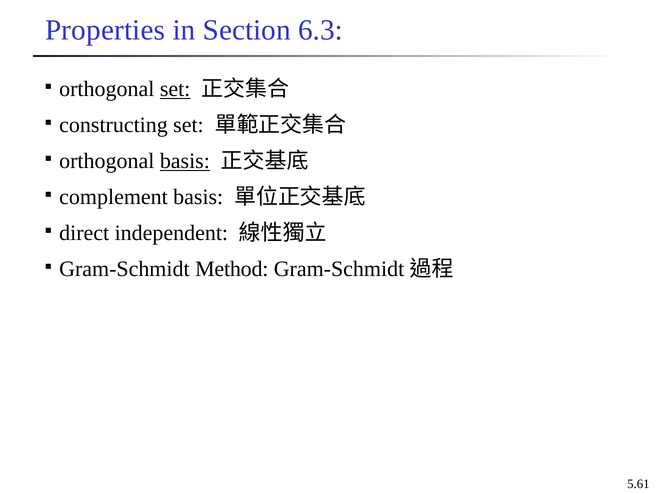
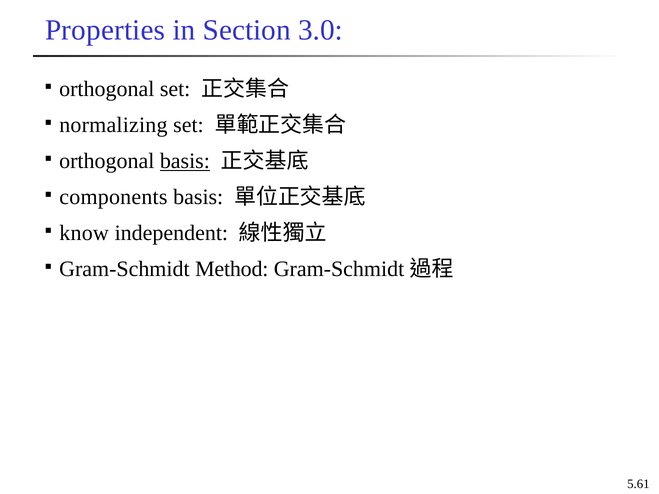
6.3: 6.3 -> 3.0
set at (175, 89) underline: present -> none
constructing: constructing -> normalizing
complement: complement -> components
direct: direct -> know
